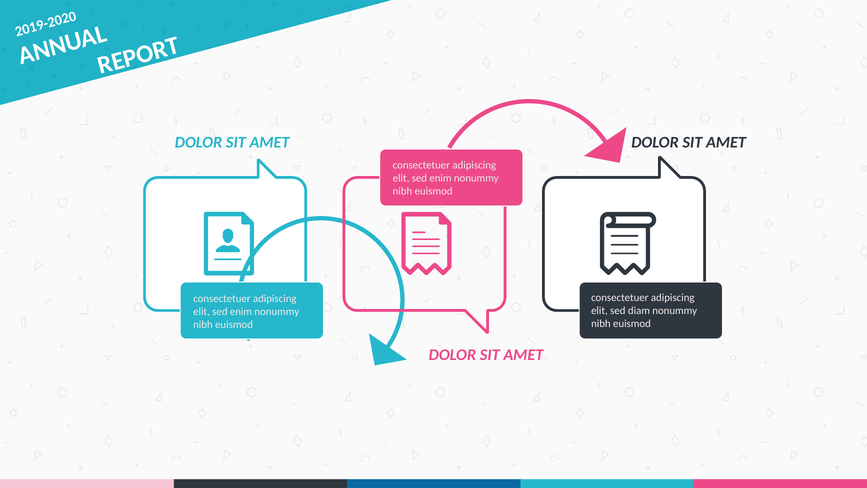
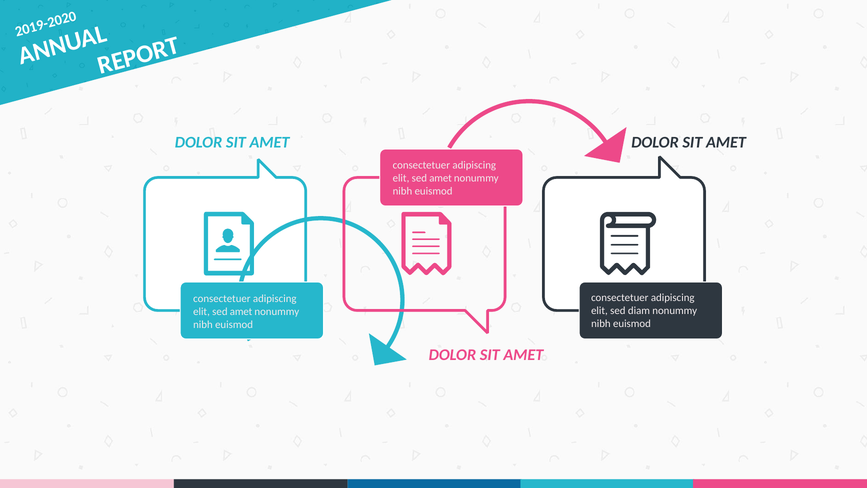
enim at (441, 178): enim -> amet
enim at (241, 312): enim -> amet
